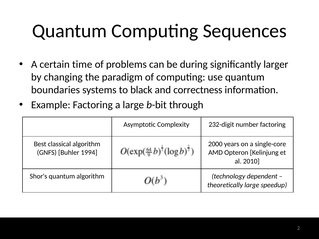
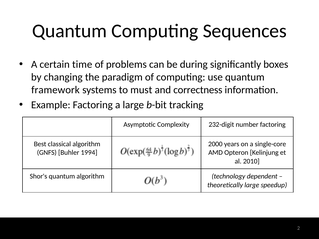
larger: larger -> boxes
boundaries: boundaries -> framework
black: black -> must
through: through -> tracking
